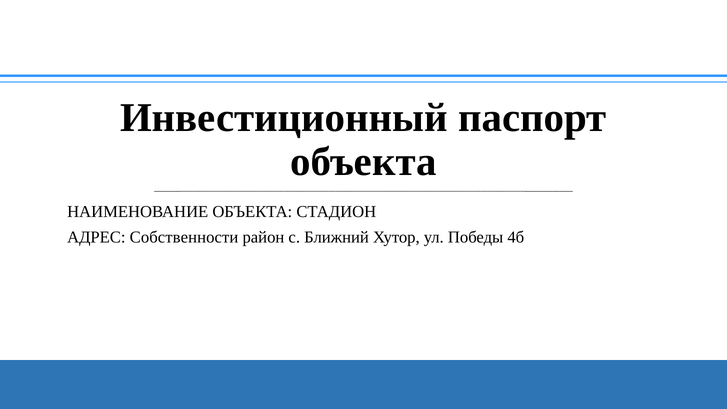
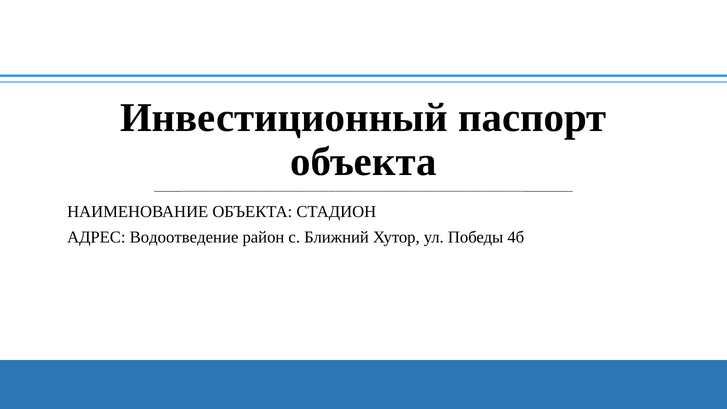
Собственности: Собственности -> Водоотведение
